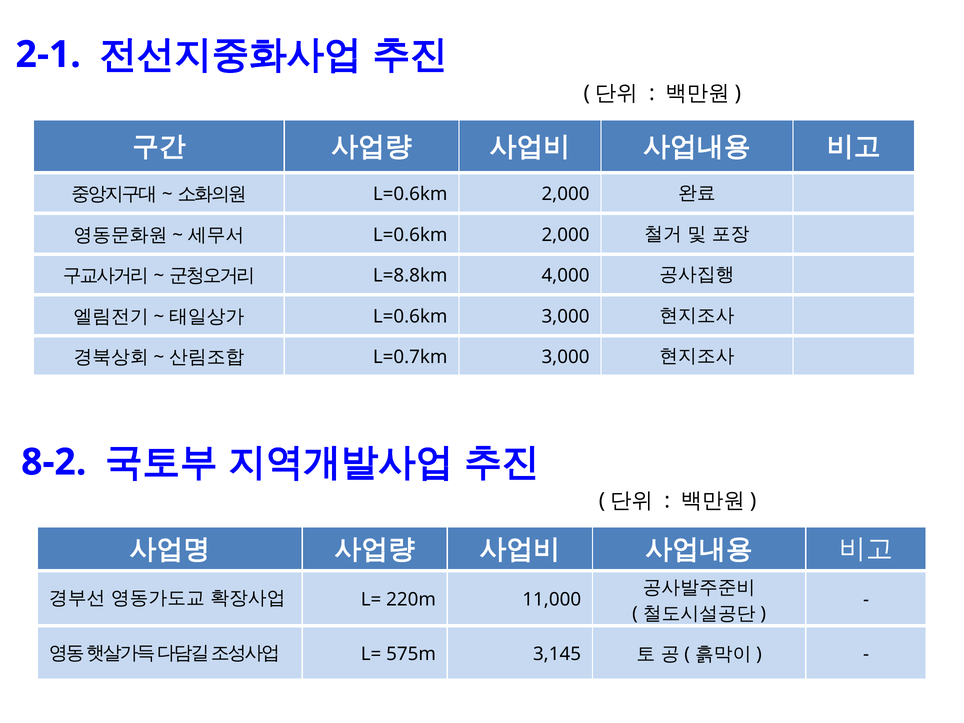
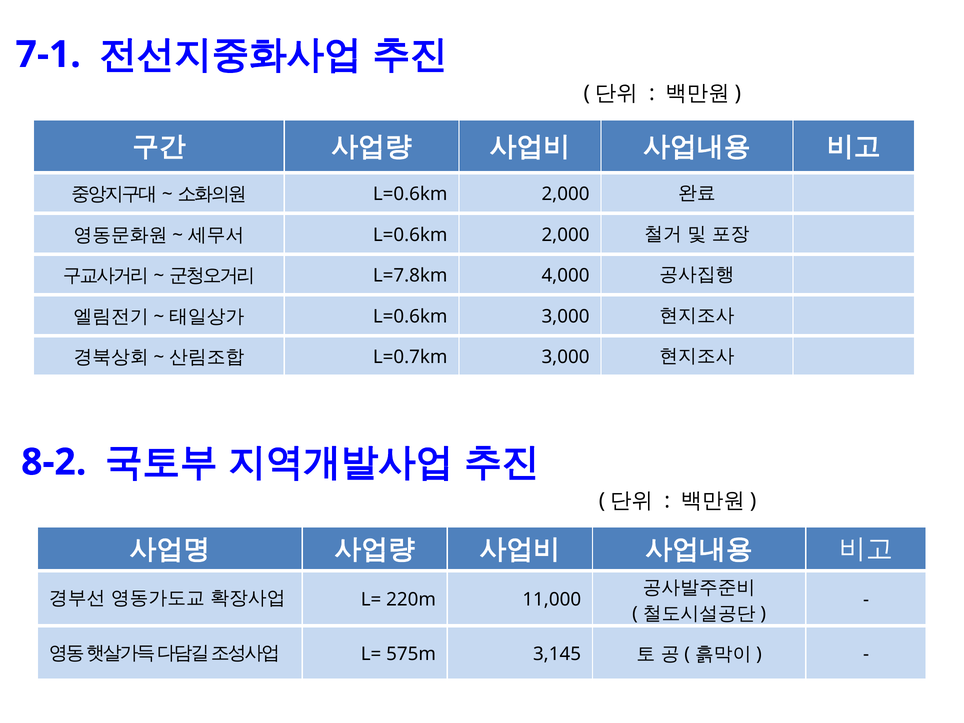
2-1: 2-1 -> 7-1
L=8.8km: L=8.8km -> L=7.8km
